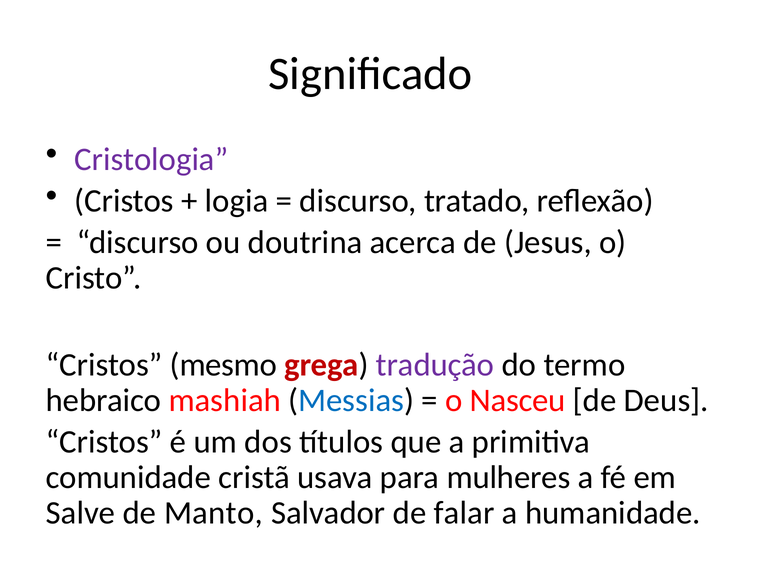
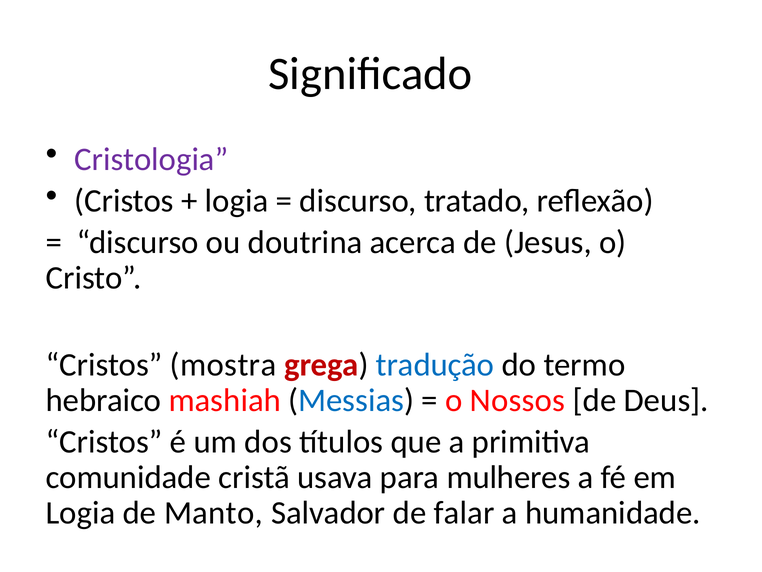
mesmo: mesmo -> mostra
tradução colour: purple -> blue
Nasceu: Nasceu -> Nossos
Salve at (80, 513): Salve -> Logia
